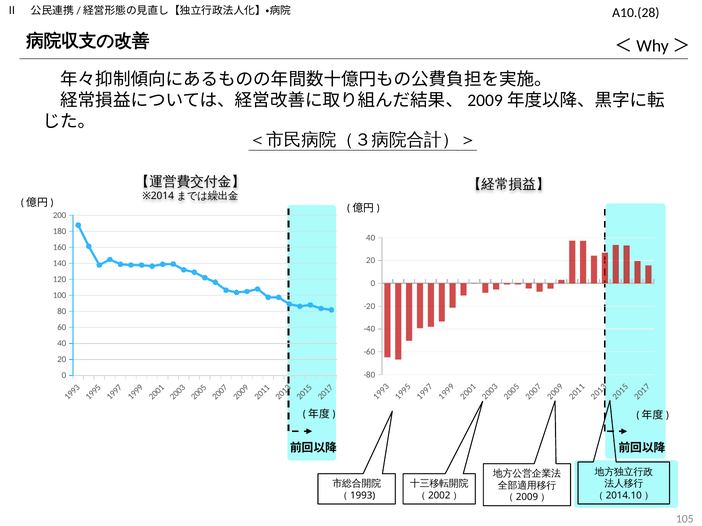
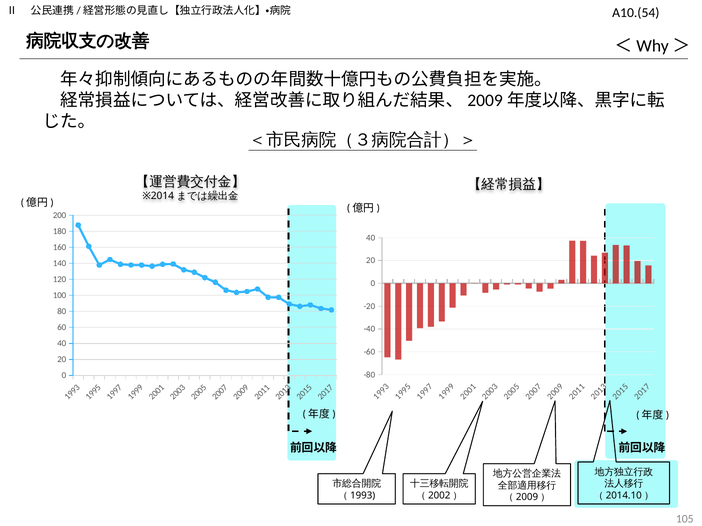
A10.(28: A10.(28 -> A10.(54
